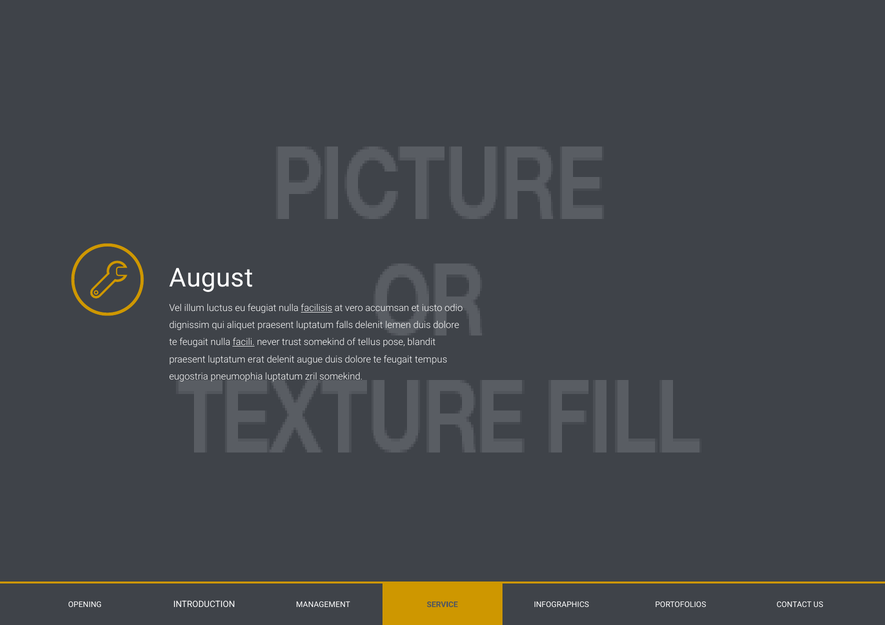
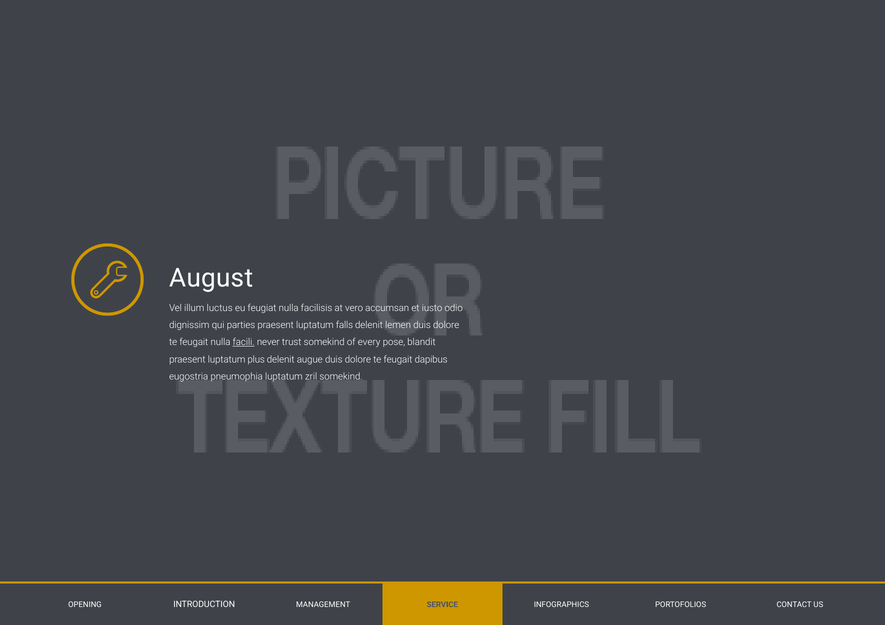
facilisis underline: present -> none
aliquet: aliquet -> parties
tellus: tellus -> every
erat: erat -> plus
tempus: tempus -> dapibus
